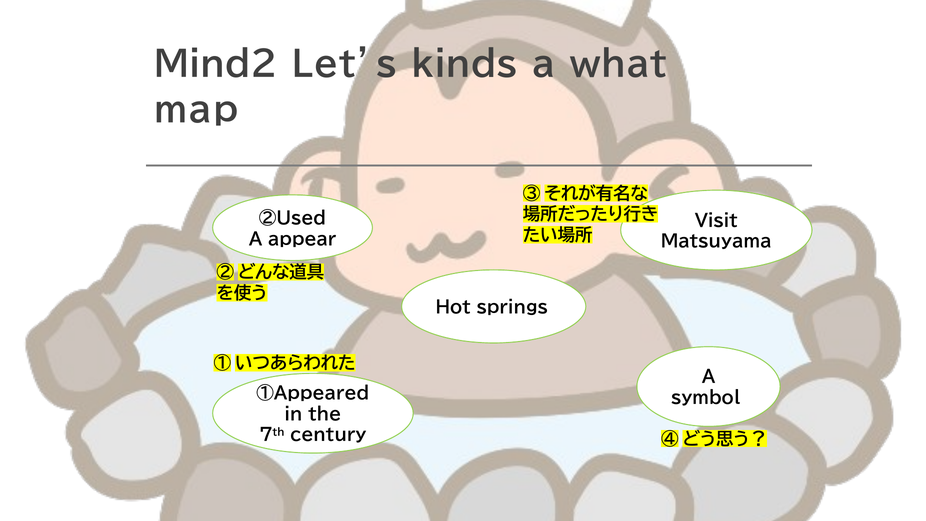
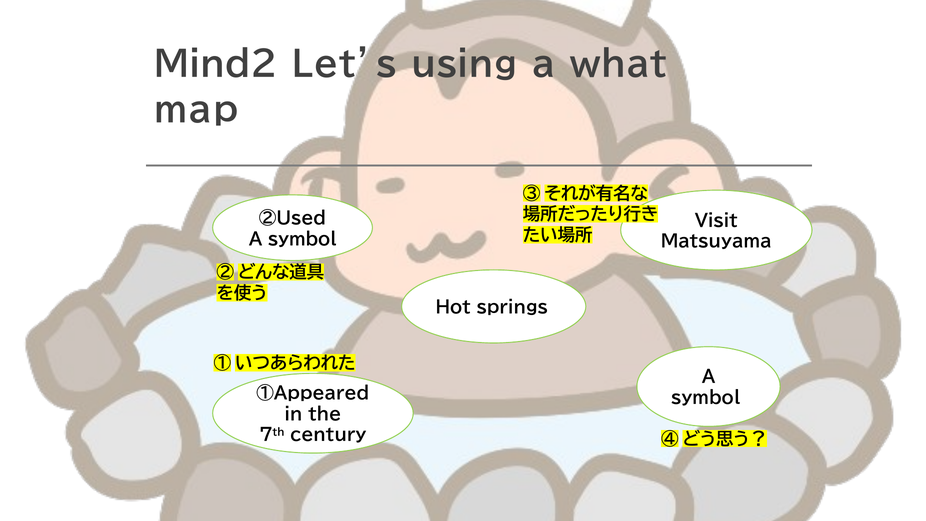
kinds: kinds -> using
appear at (302, 239): appear -> symbol
